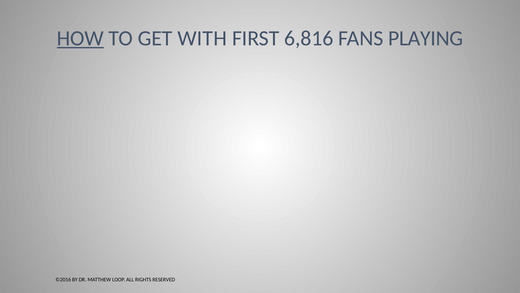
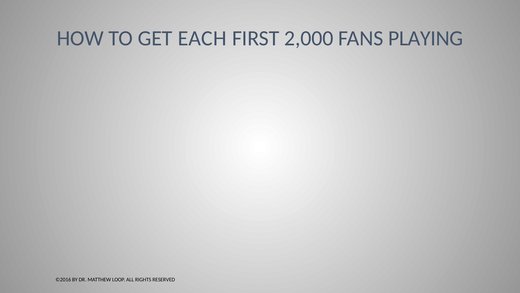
HOW underline: present -> none
WITH: WITH -> EACH
6,816: 6,816 -> 2,000
